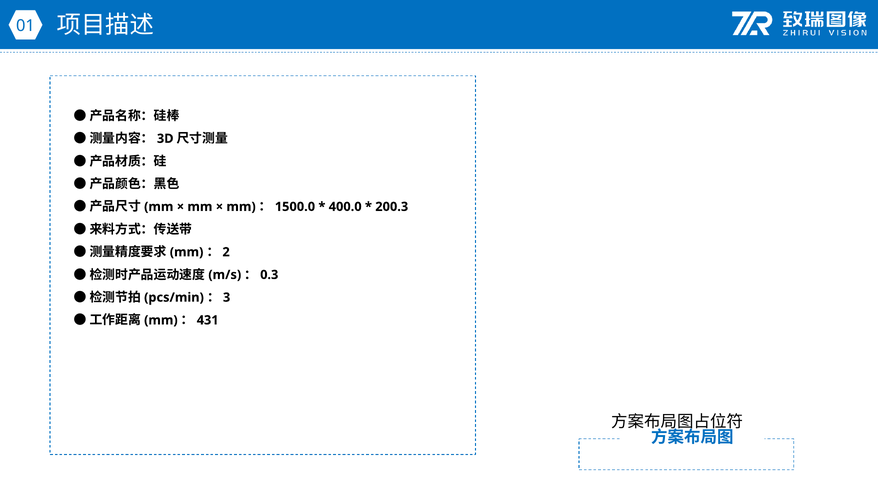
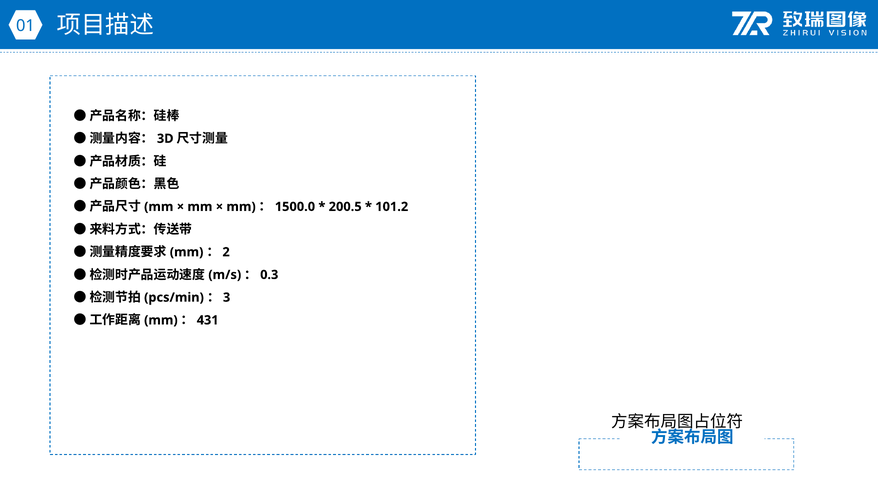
400.0: 400.0 -> 200.5
200.3: 200.3 -> 101.2
